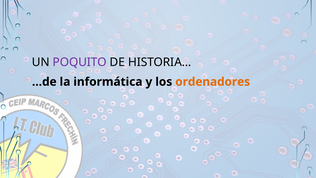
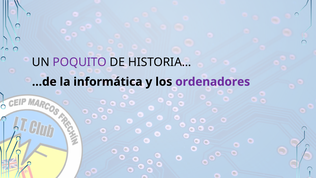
ordenadores colour: orange -> purple
